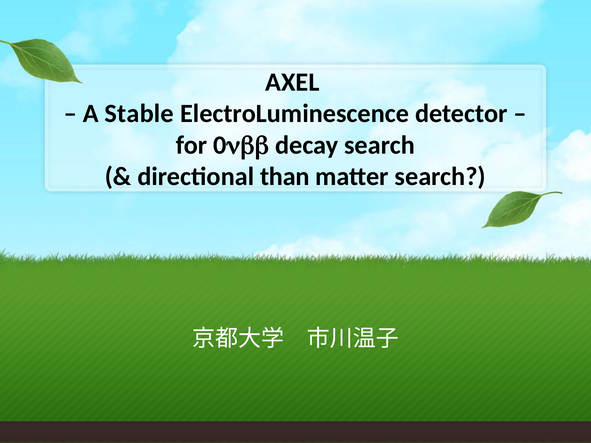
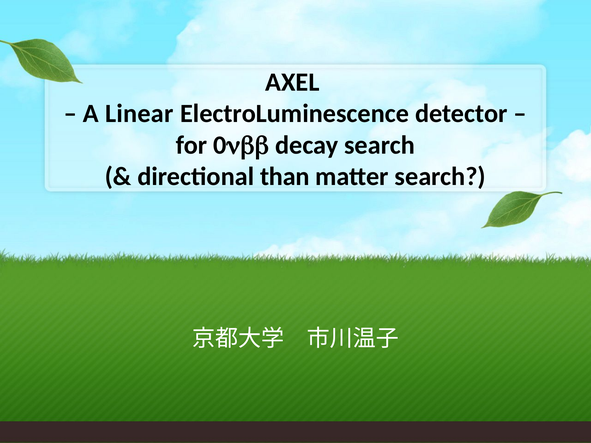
Stable: Stable -> Linear
